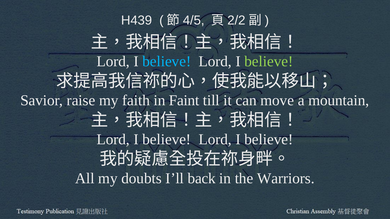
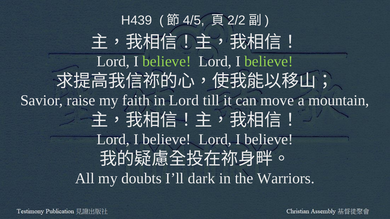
believe at (167, 62) colour: light blue -> light green
in Faint: Faint -> Lord
back: back -> dark
